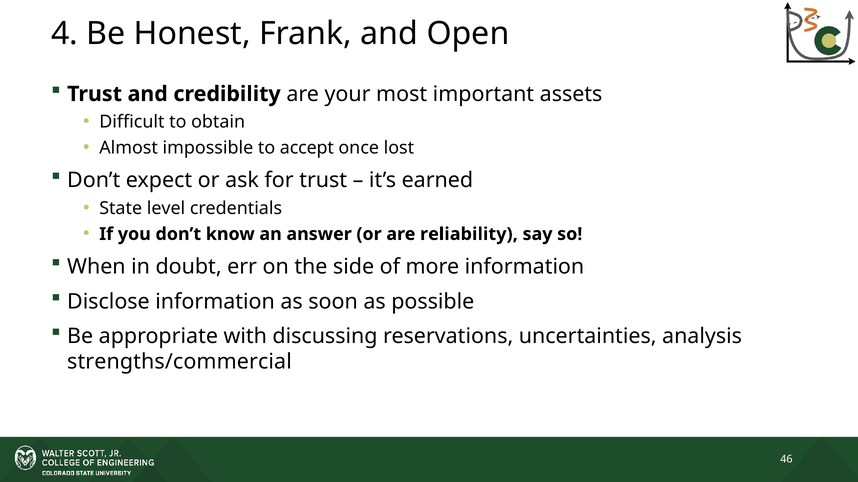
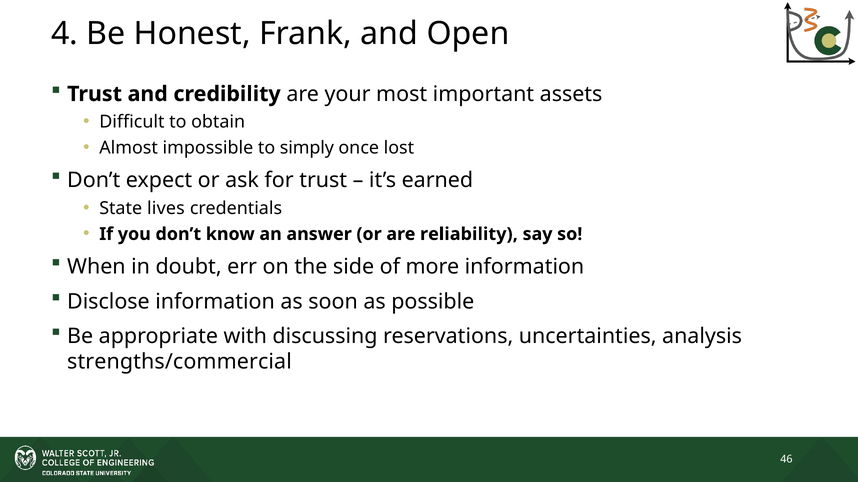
accept: accept -> simply
level: level -> lives
